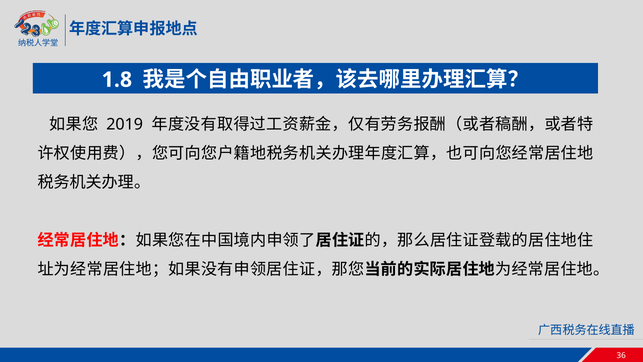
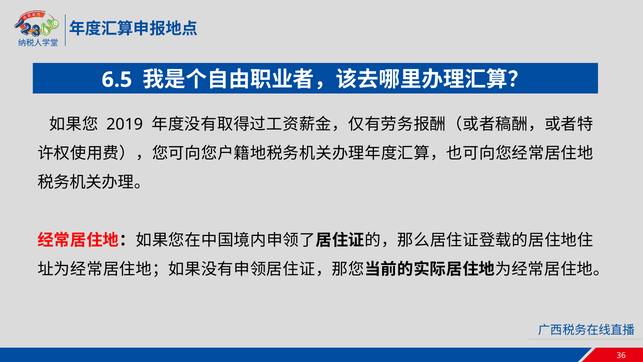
1.8: 1.8 -> 6.5
